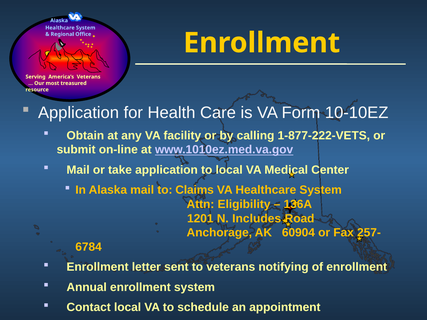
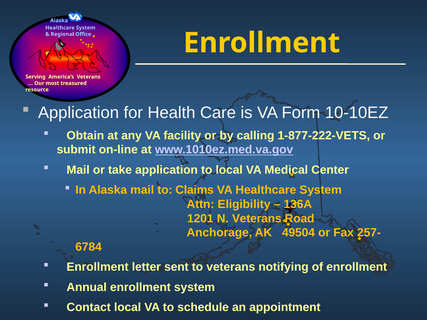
N Includes: Includes -> Veterans
60904: 60904 -> 49504
